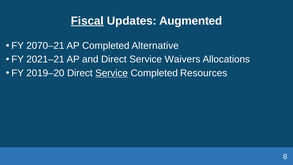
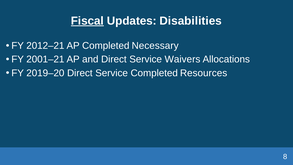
Augmented: Augmented -> Disabilities
2070–21: 2070–21 -> 2012–21
Alternative: Alternative -> Necessary
2021–21: 2021–21 -> 2001–21
Service at (112, 73) underline: present -> none
